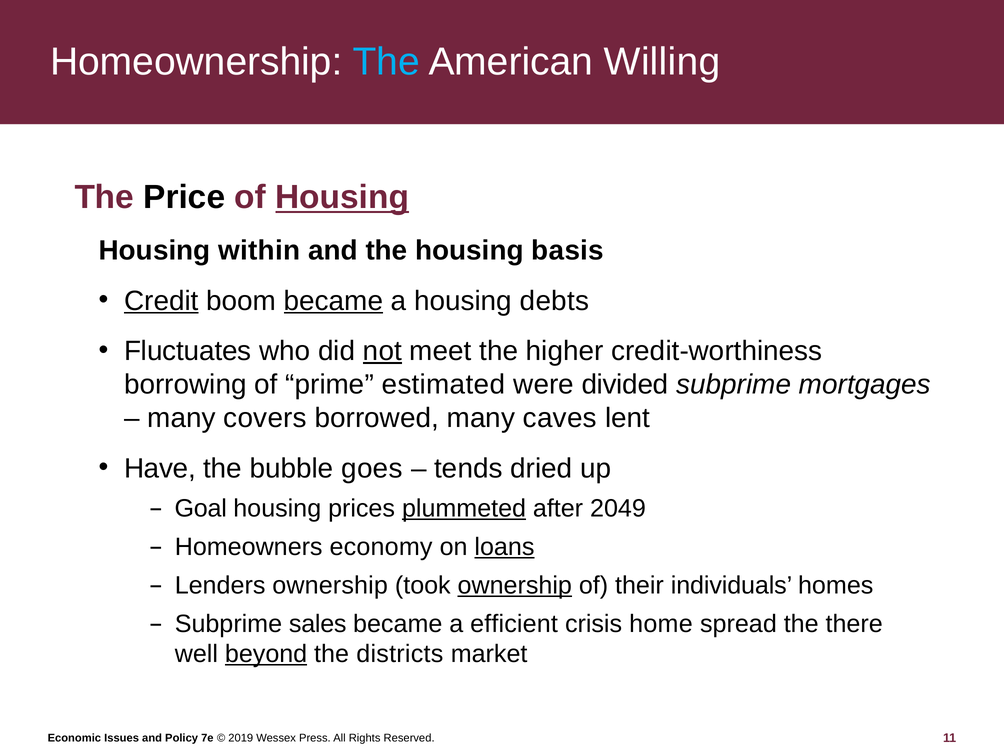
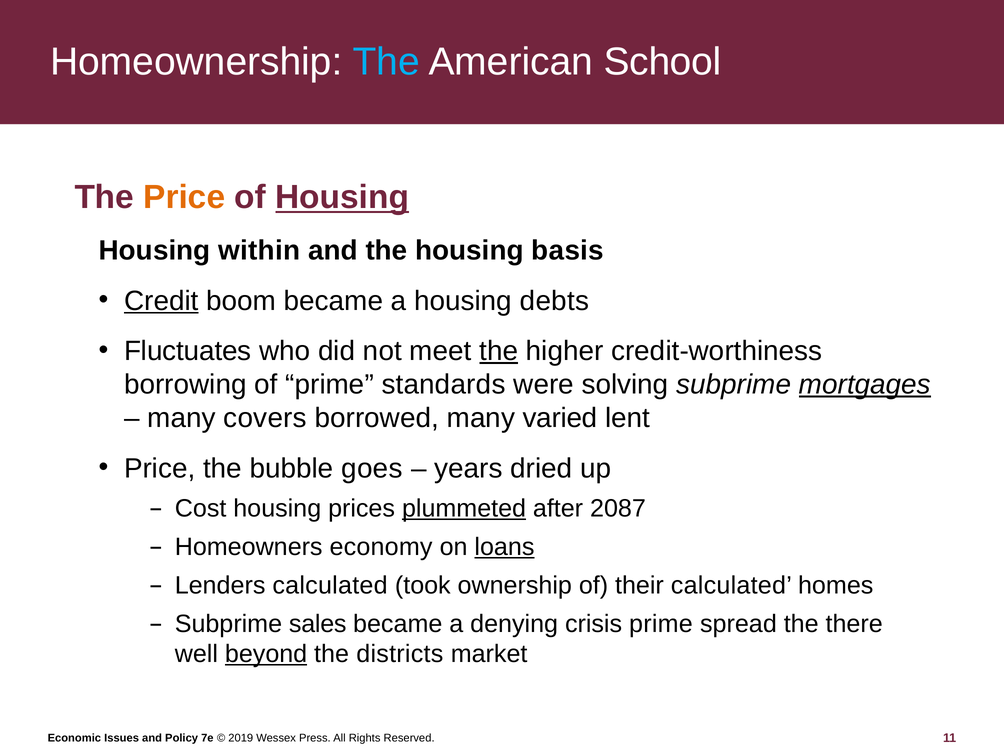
Willing: Willing -> School
Price at (184, 197) colour: black -> orange
became at (334, 301) underline: present -> none
not underline: present -> none
the at (499, 351) underline: none -> present
estimated: estimated -> standards
divided: divided -> solving
mortgages underline: none -> present
caves: caves -> varied
Have at (160, 468): Have -> Price
tends: tends -> years
Goal: Goal -> Cost
2049: 2049 -> 2087
Lenders ownership: ownership -> calculated
ownership at (515, 585) underline: present -> none
their individuals: individuals -> calculated
efficient: efficient -> denying
crisis home: home -> prime
